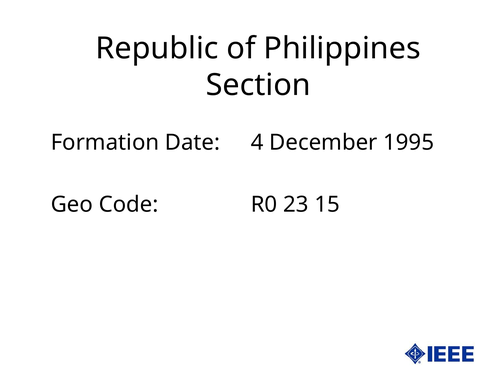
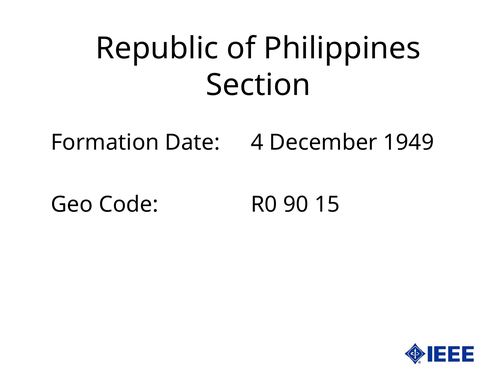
1995: 1995 -> 1949
23: 23 -> 90
